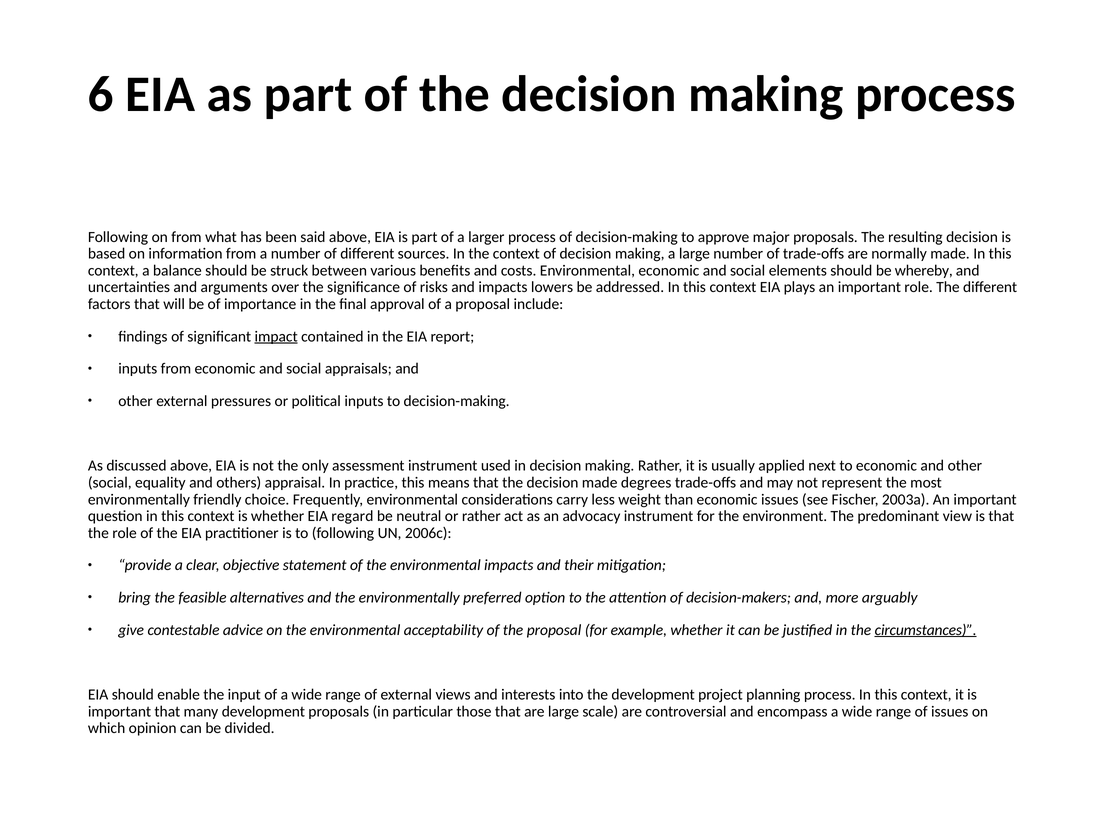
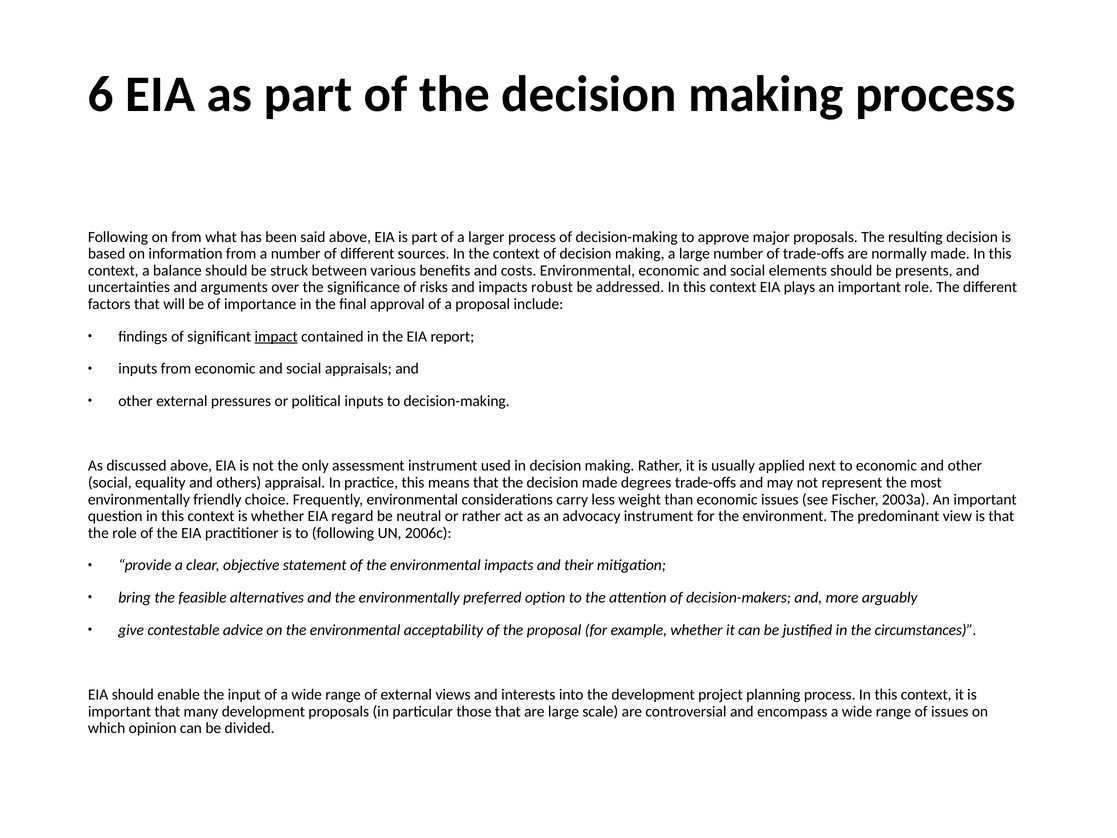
whereby: whereby -> presents
lowers: lowers -> robust
circumstances underline: present -> none
